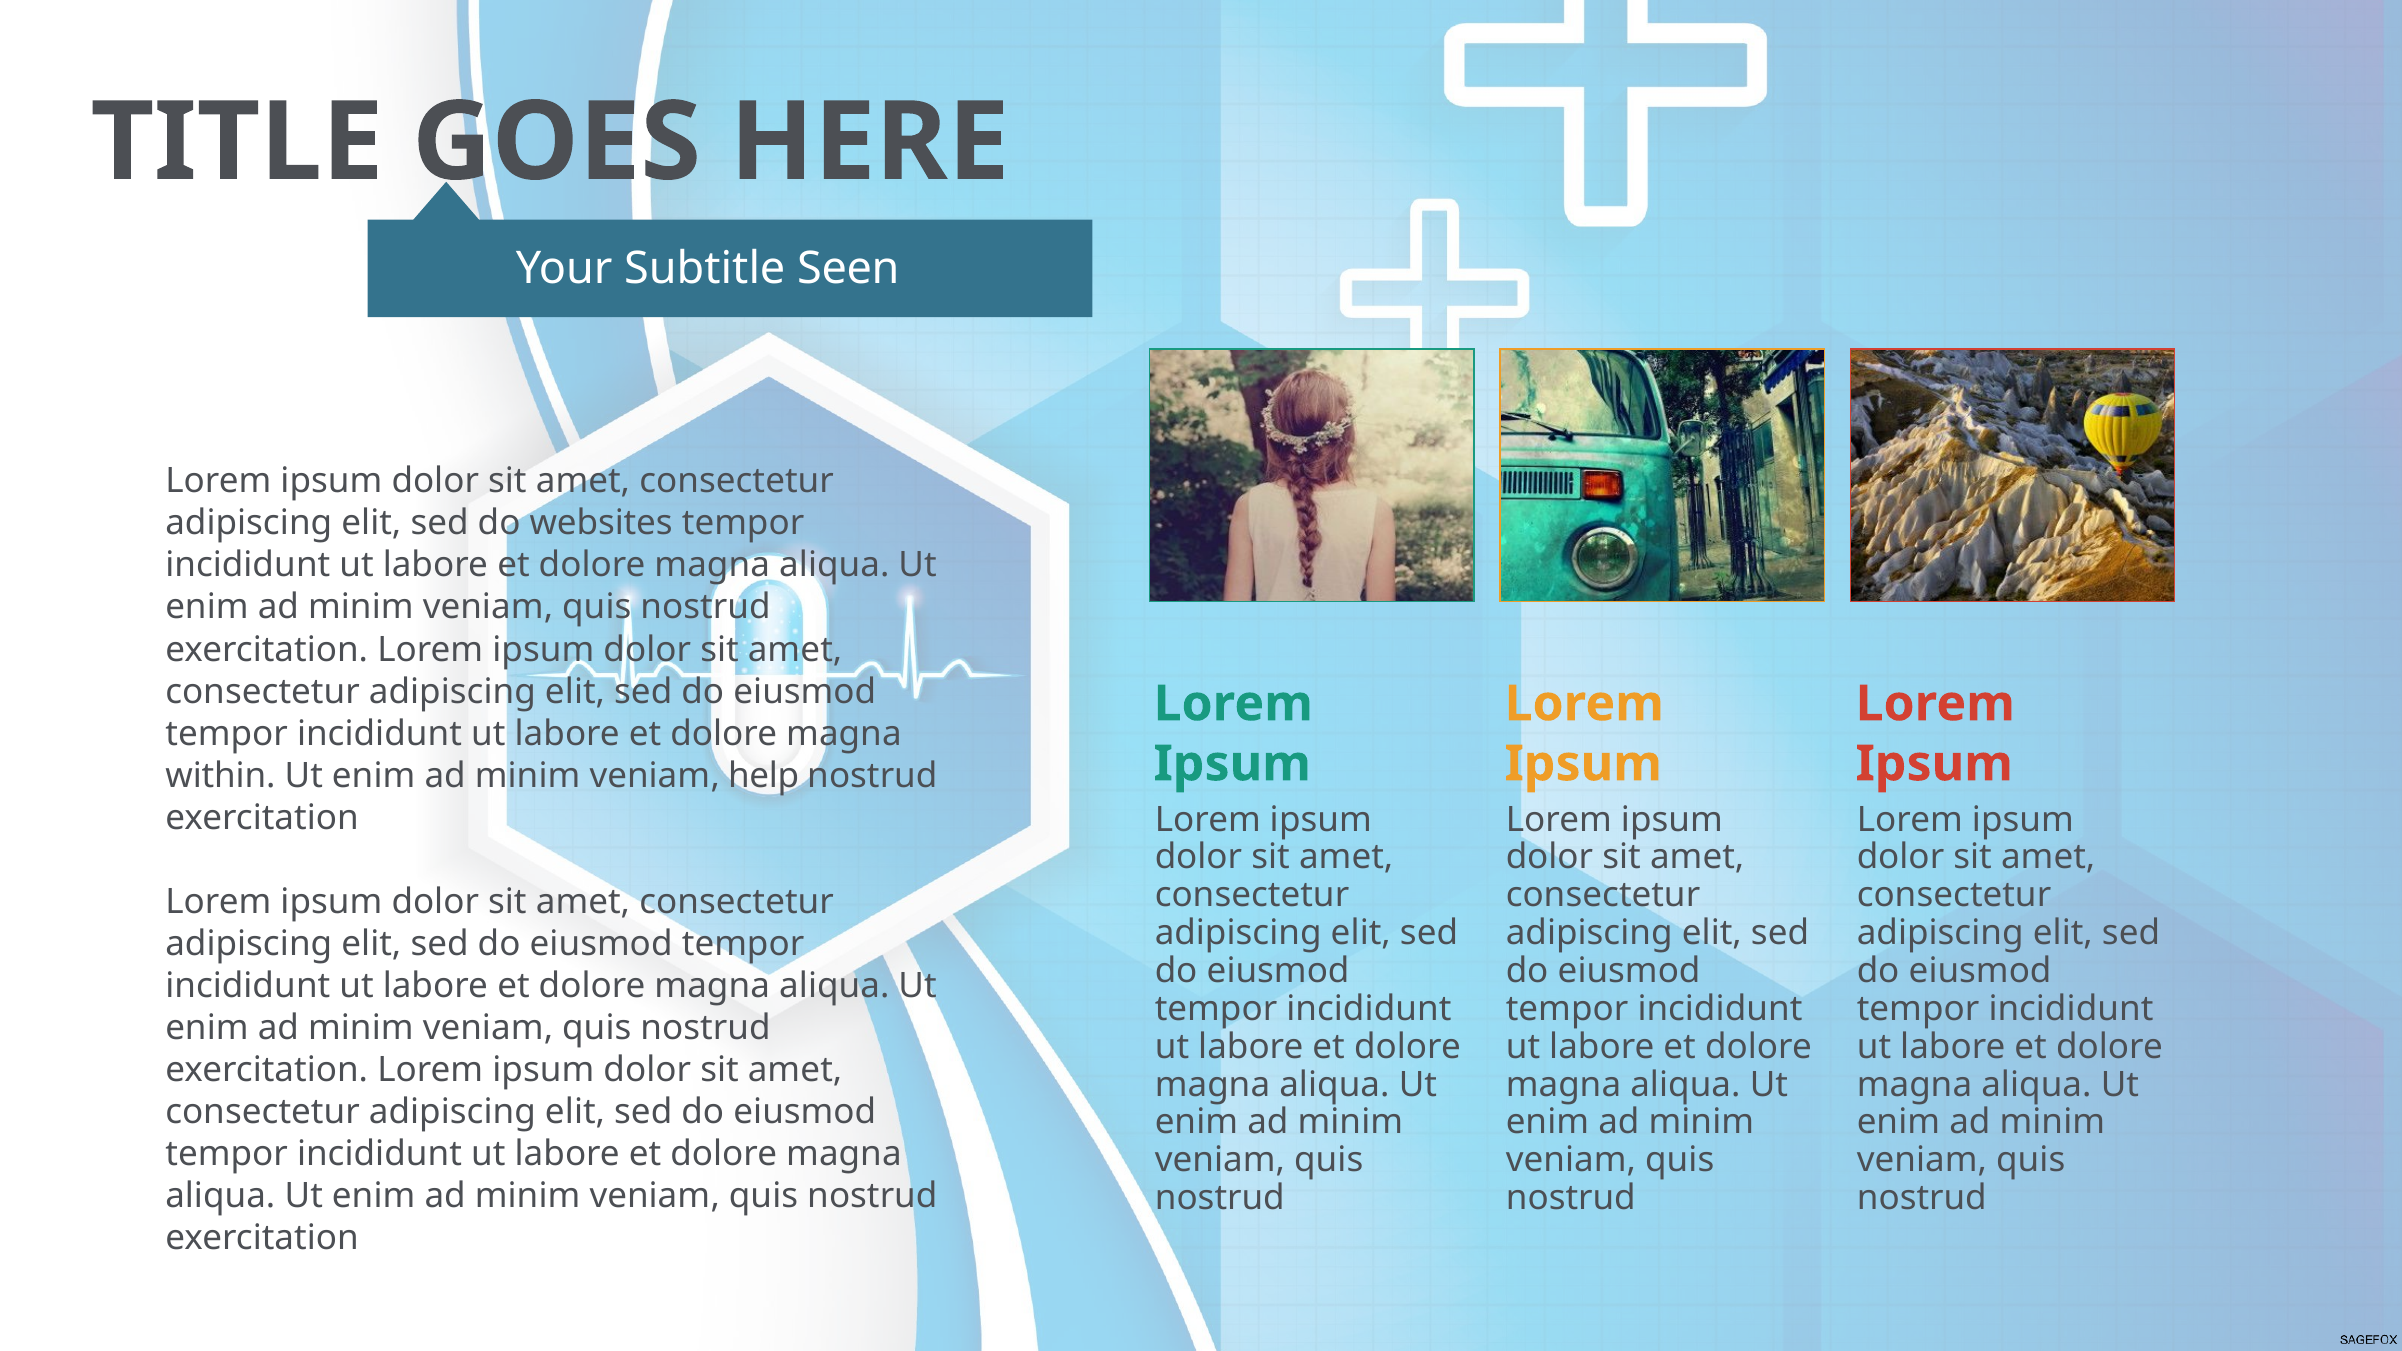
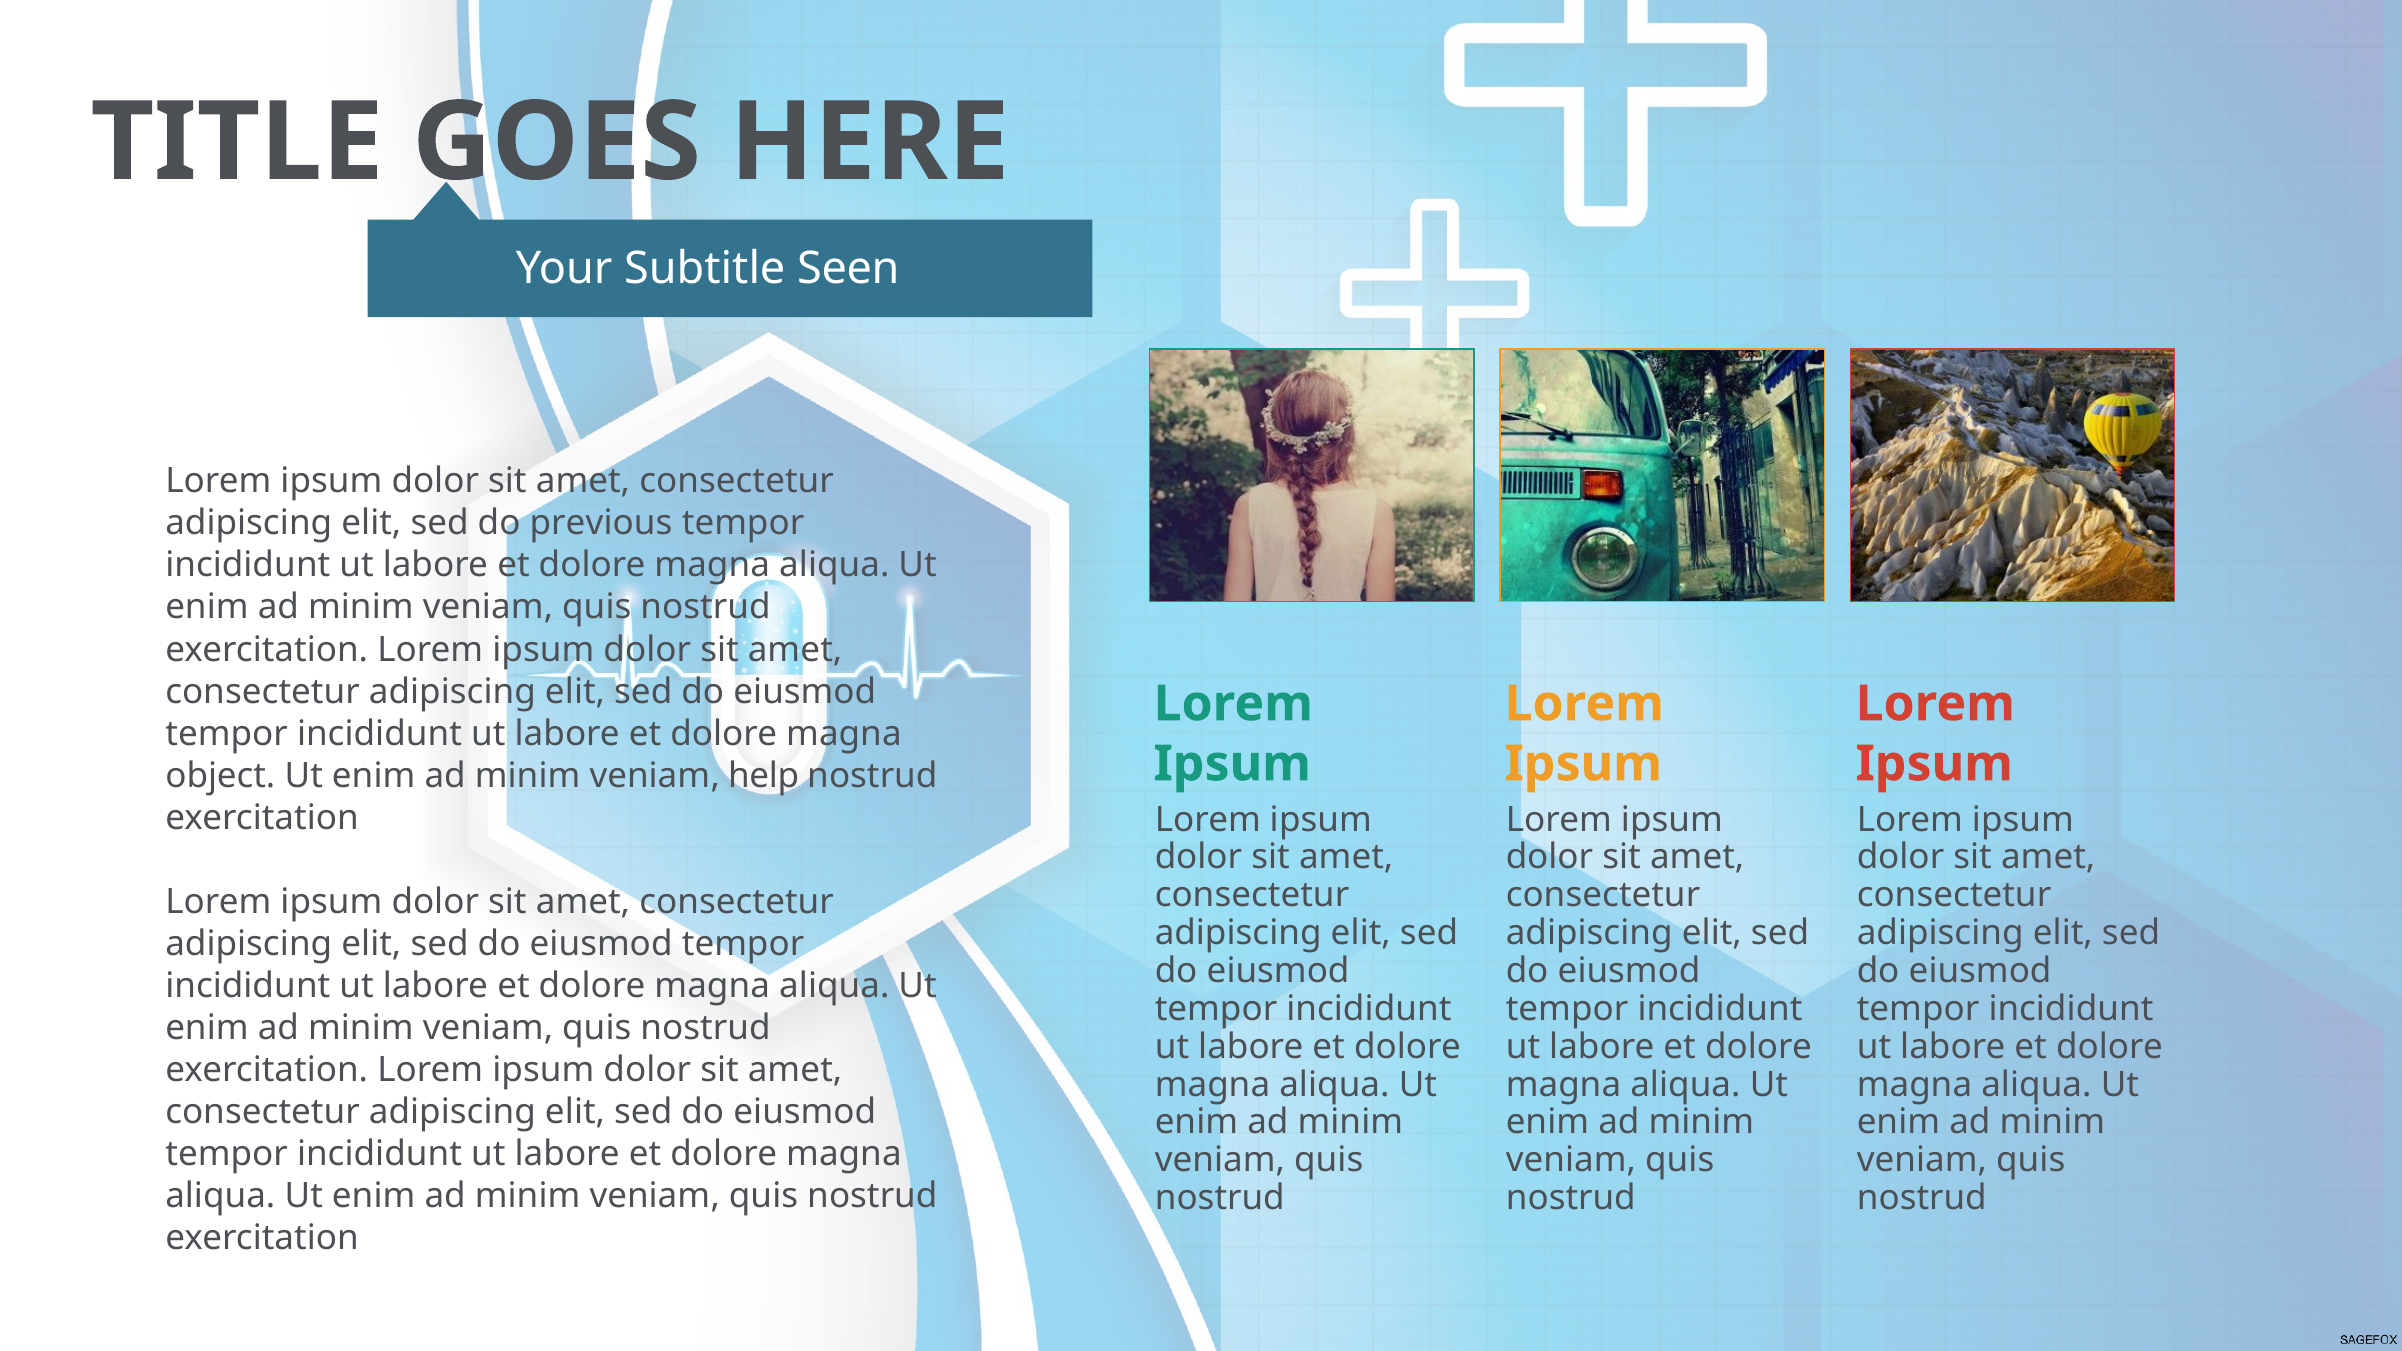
websites: websites -> previous
within: within -> object
